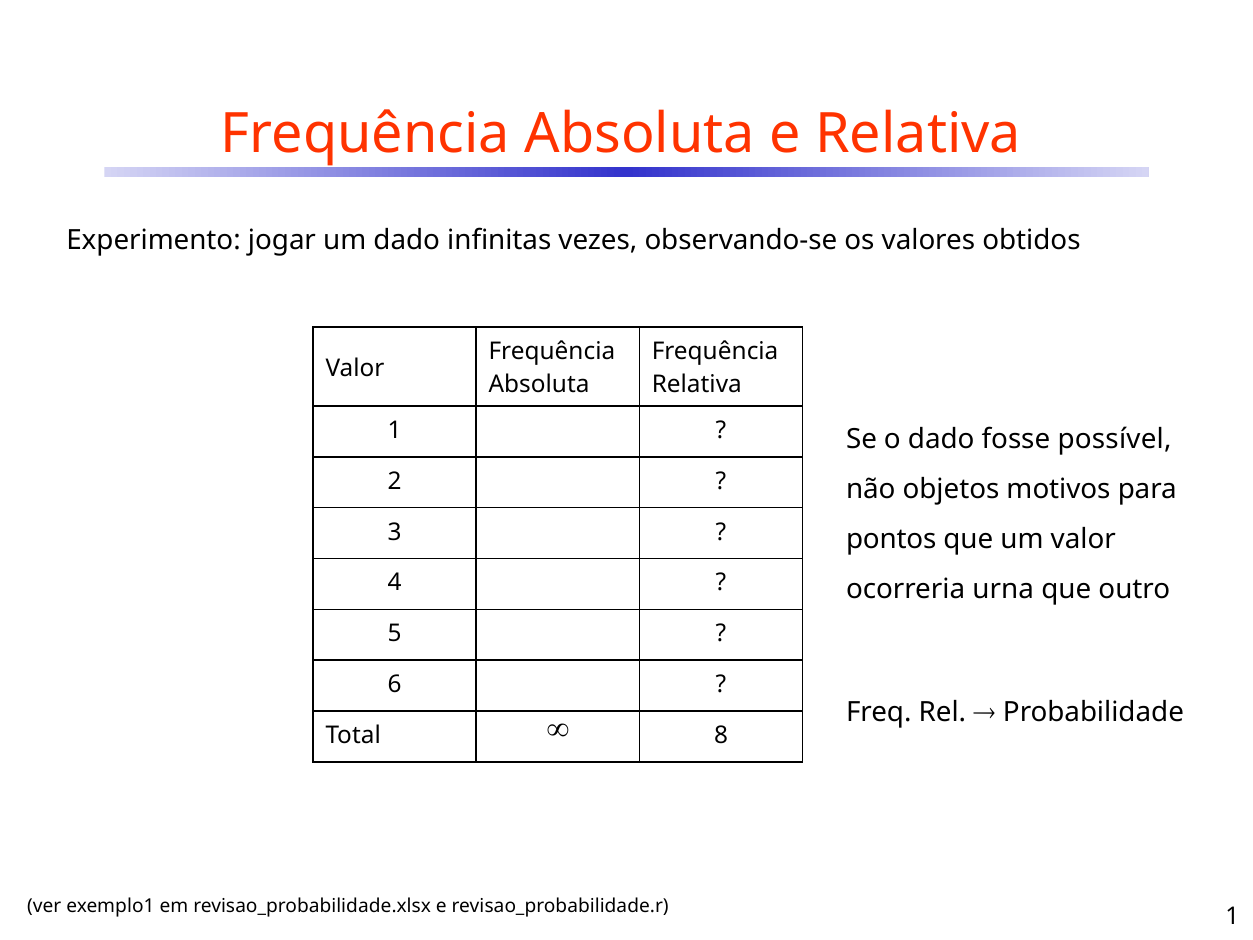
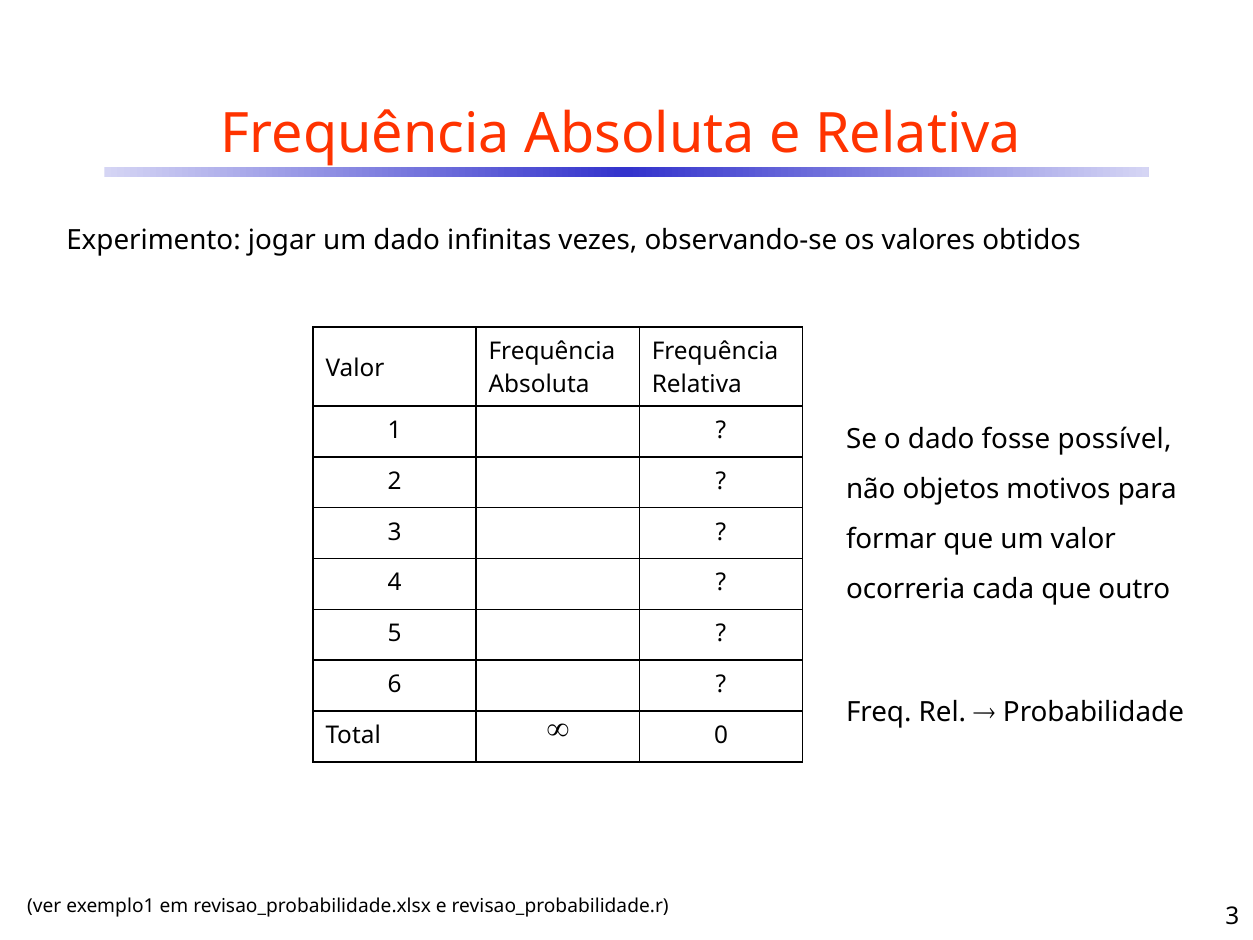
pontos: pontos -> formar
urna: urna -> cada
8: 8 -> 0
revisao_probabilidade.r 1: 1 -> 3
